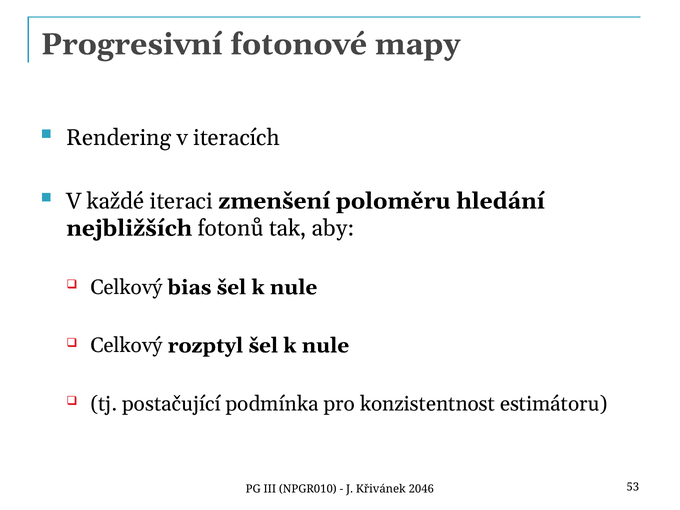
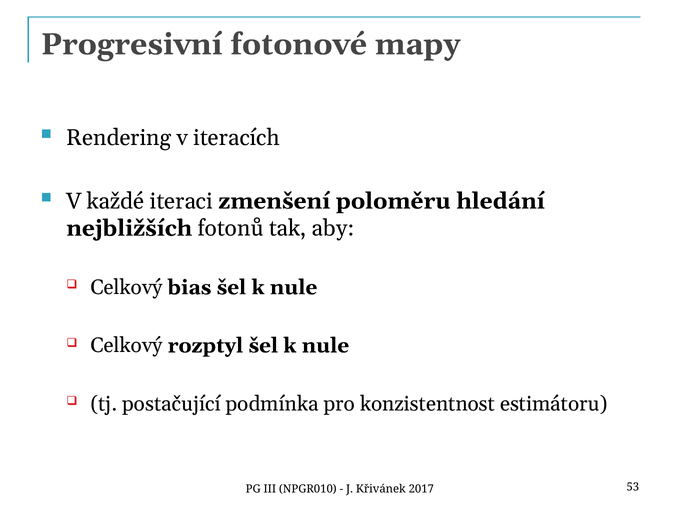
2046: 2046 -> 2017
